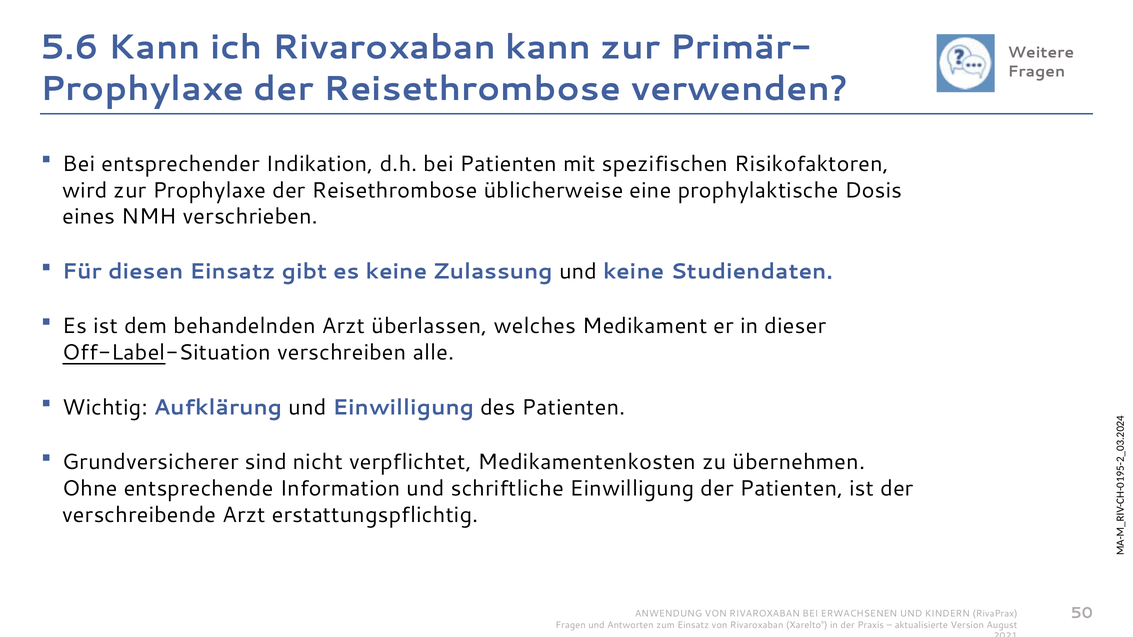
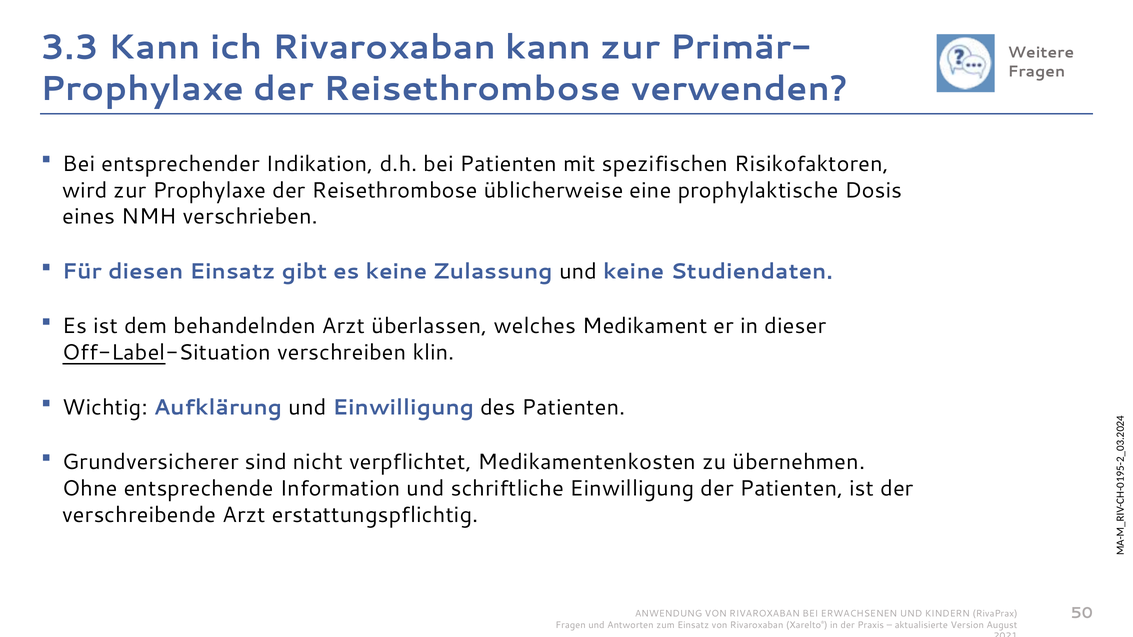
5.6: 5.6 -> 3.3
alle: alle -> klin
